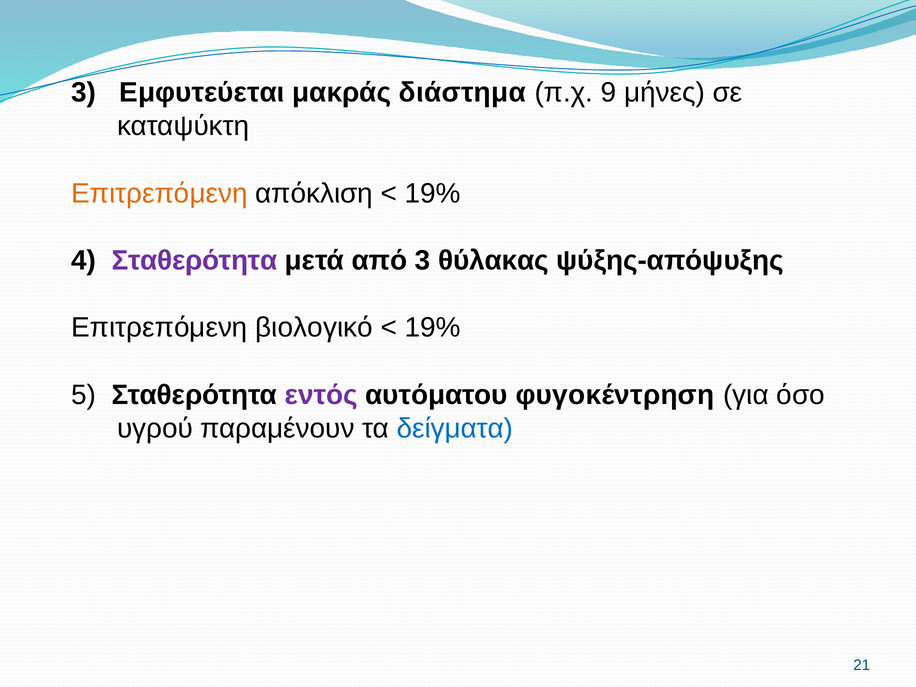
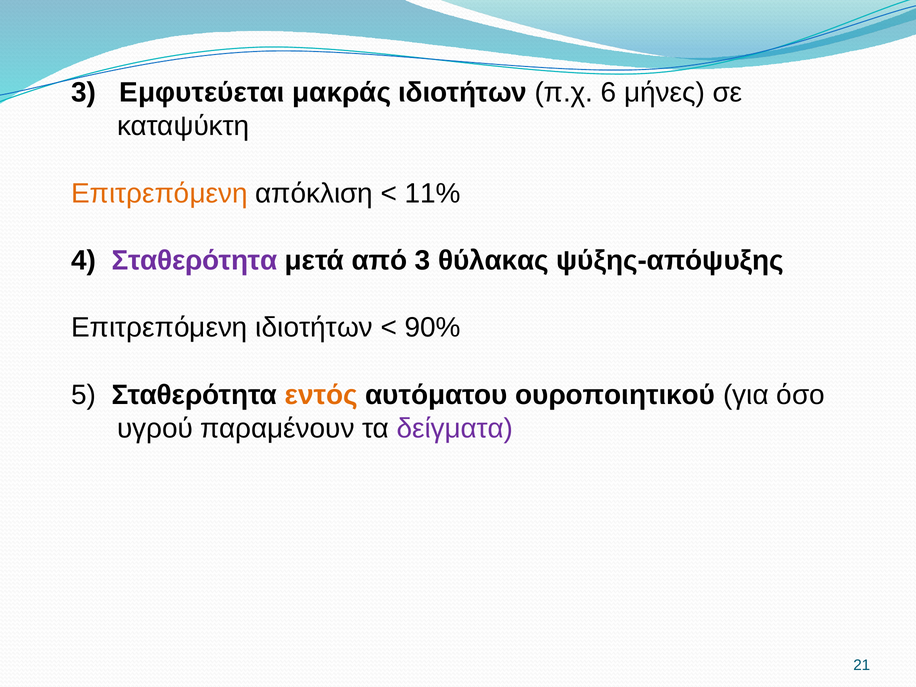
μακράς διάστημα: διάστημα -> ιδιοτήτων
9: 9 -> 6
19% at (433, 193): 19% -> 11%
Επιτρεπόμενη βιολογικό: βιολογικό -> ιδιοτήτων
19% at (433, 328): 19% -> 90%
εντός colour: purple -> orange
φυγοκέντρηση: φυγοκέντρηση -> ουροποιητικού
δείγματα colour: blue -> purple
